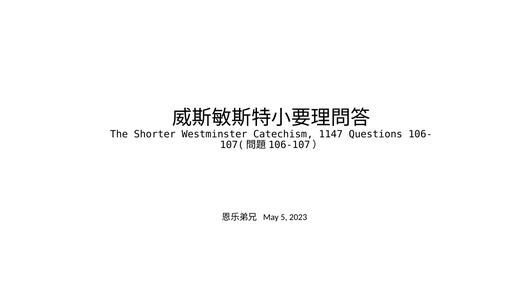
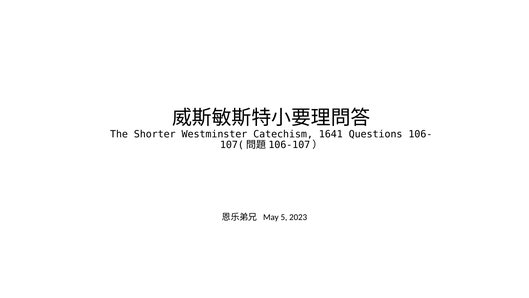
1147: 1147 -> 1641
